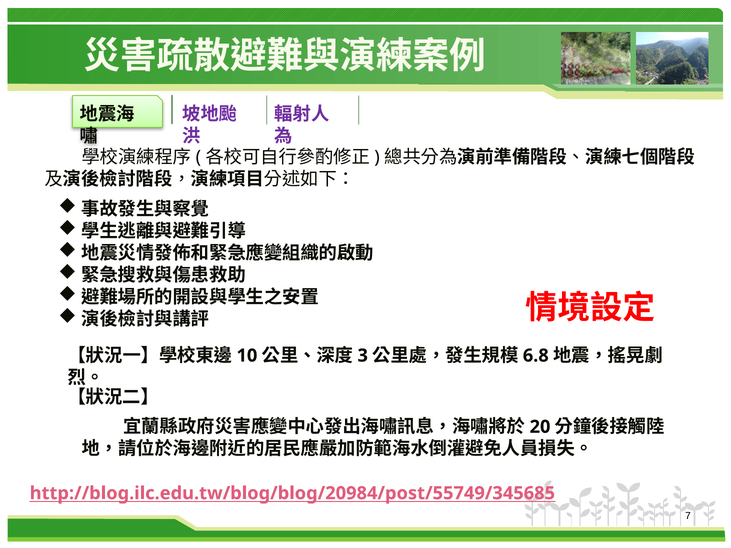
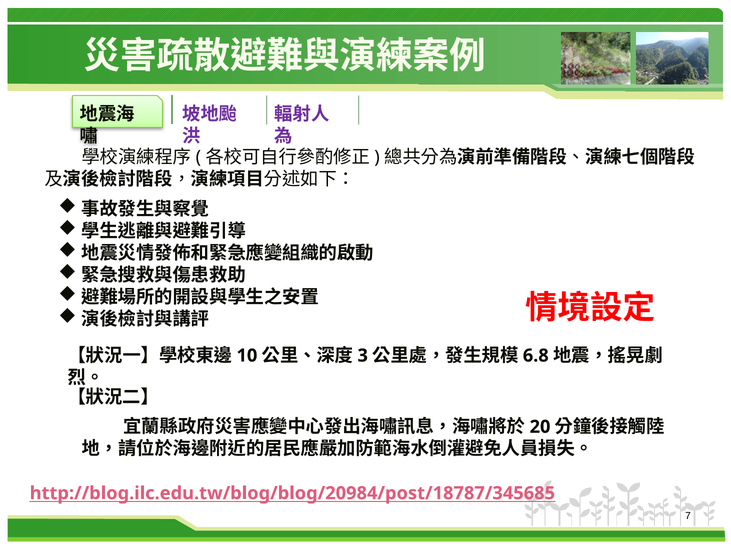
http://blog.ilc.edu.tw/blog/blog/20984/post/55749/345685: http://blog.ilc.edu.tw/blog/blog/20984/post/55749/345685 -> http://blog.ilc.edu.tw/blog/blog/20984/post/18787/345685
